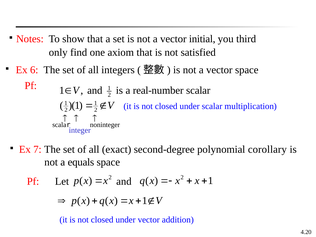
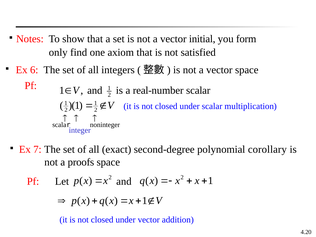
third: third -> form
equals: equals -> proofs
